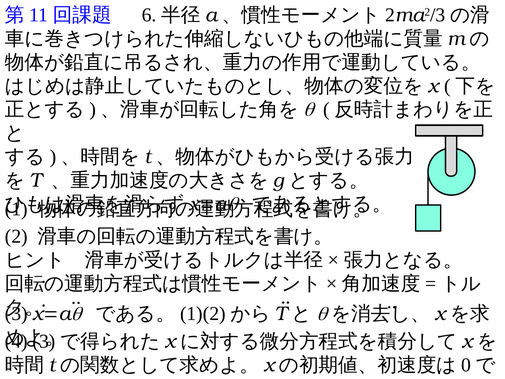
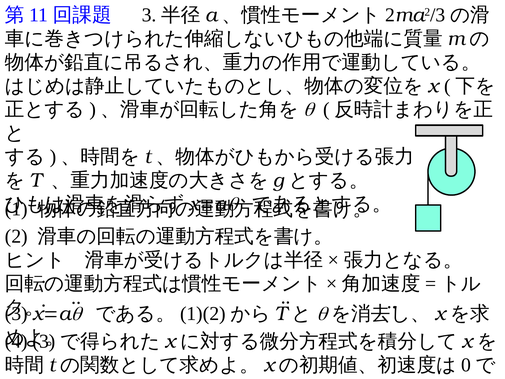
6 at (149, 15): 6 -> 3
